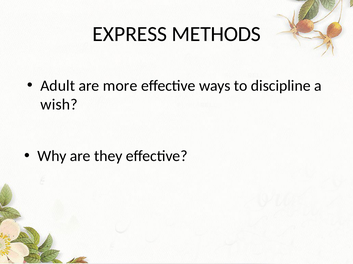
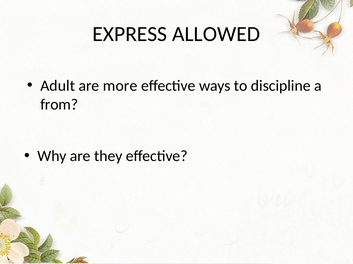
METHODS: METHODS -> ALLOWED
wish: wish -> from
